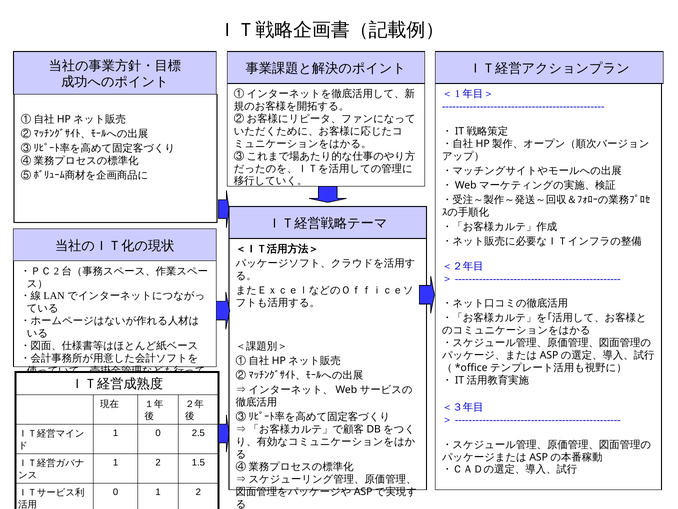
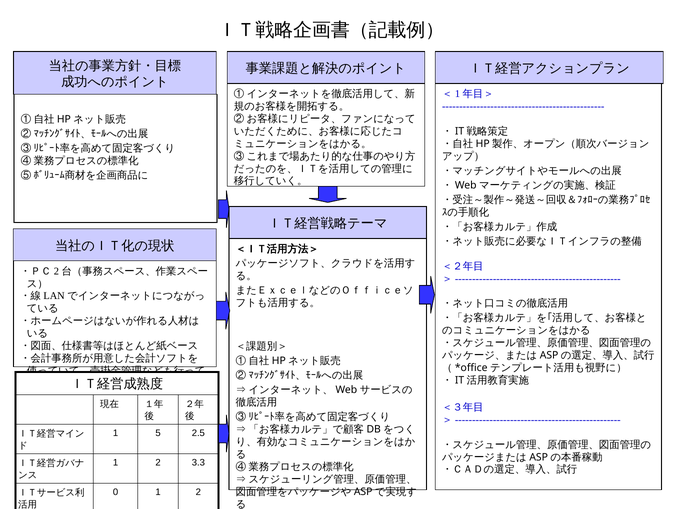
1 0: 0 -> 5
1.5: 1.5 -> 3.3
